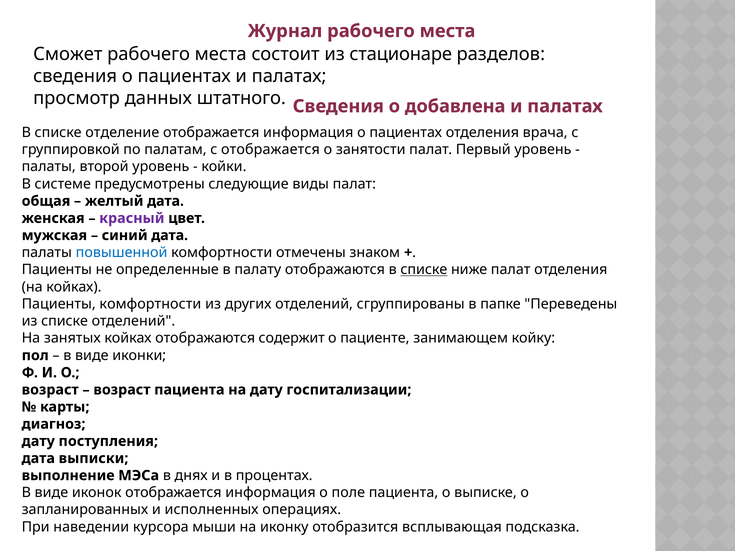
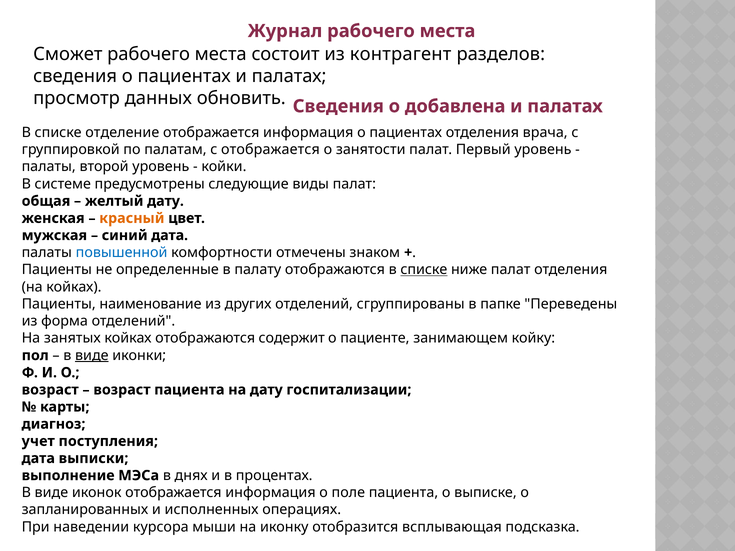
стационаре: стационаре -> контрагент
штатного: штатного -> обновить
желтый дата: дата -> дату
красный colour: purple -> orange
Пациенты комфортности: комфортности -> наименование
из списке: списке -> форма
виде at (92, 356) underline: none -> present
дату at (38, 441): дату -> учет
